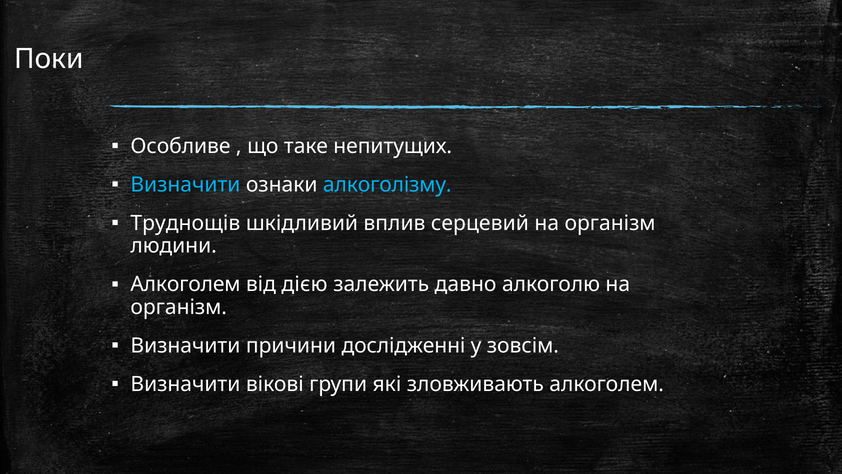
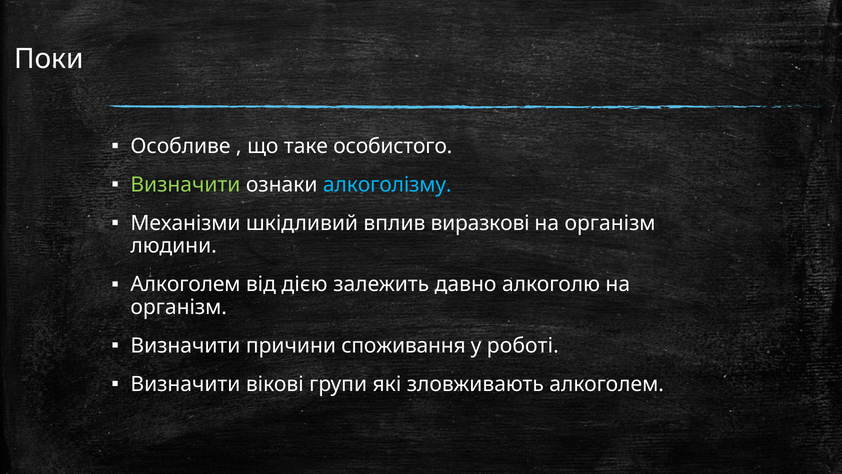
непитущих: непитущих -> особистого
Визначити at (185, 185) colour: light blue -> light green
Труднощів: Труднощів -> Механізми
серцевий: серцевий -> виразкові
дослідженні: дослідженні -> споживання
зовсім: зовсім -> роботі
